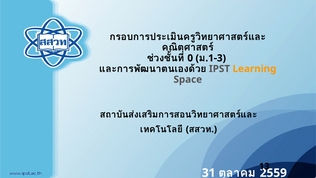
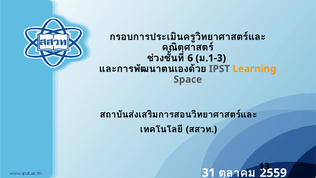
0: 0 -> 6
